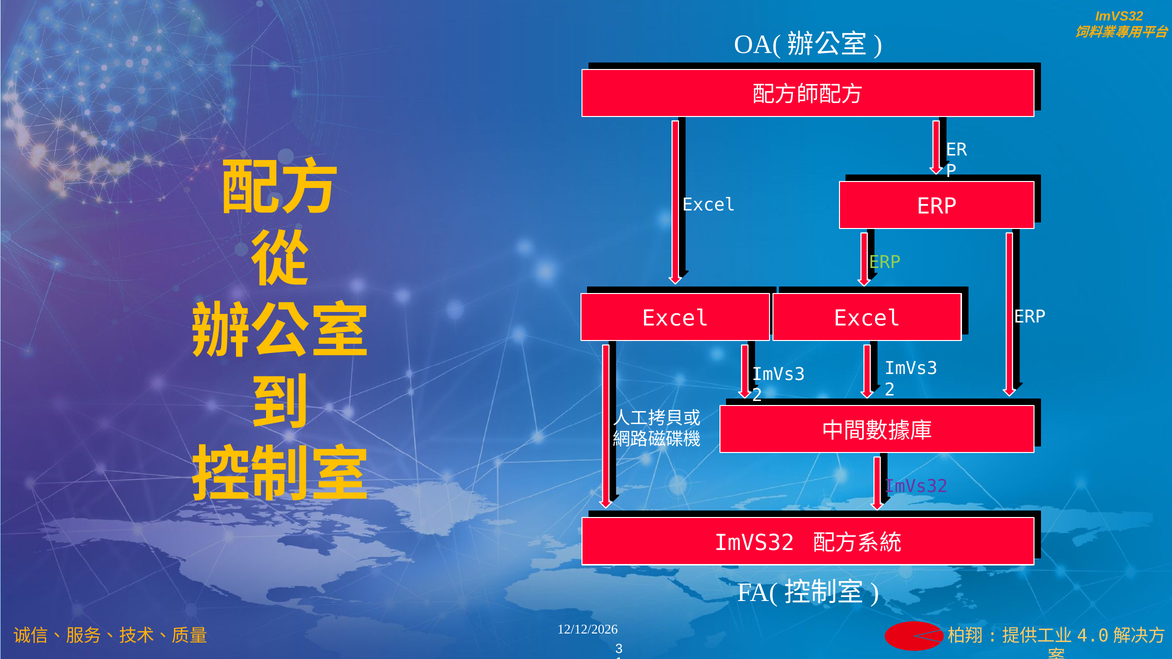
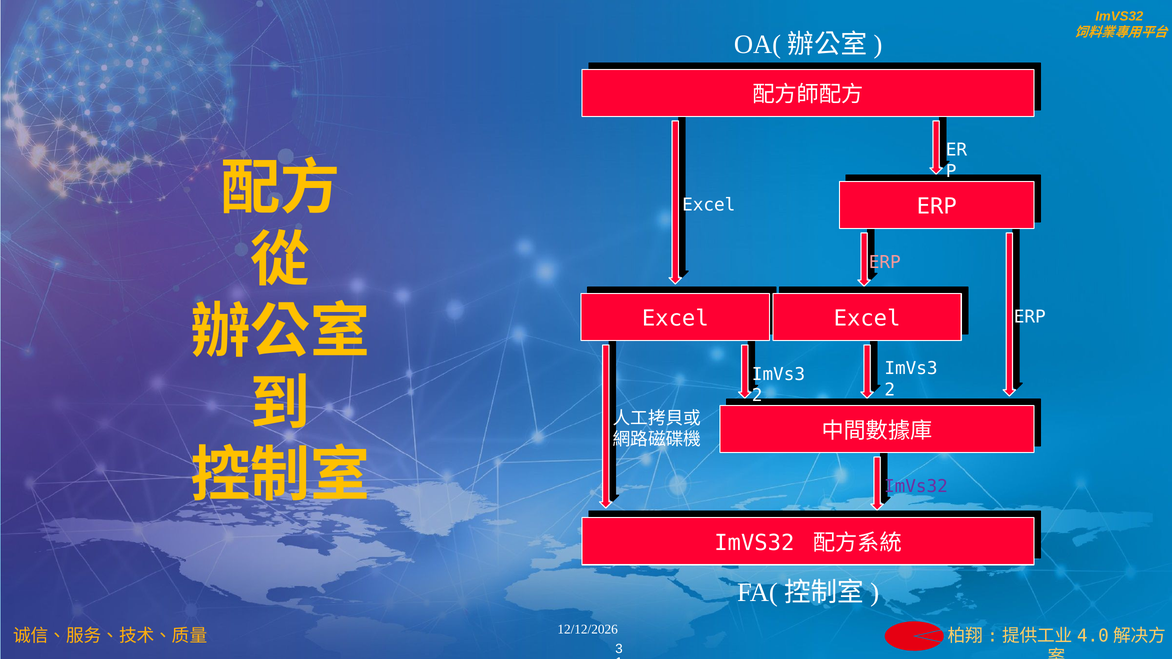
ERP at (885, 262) colour: light green -> pink
